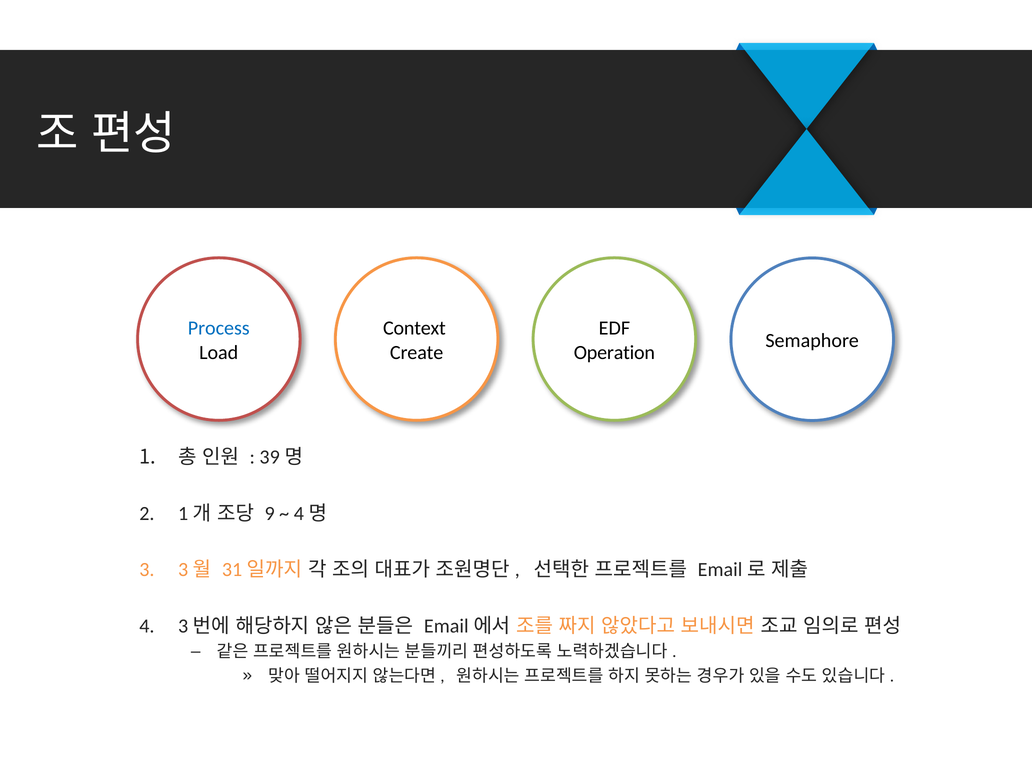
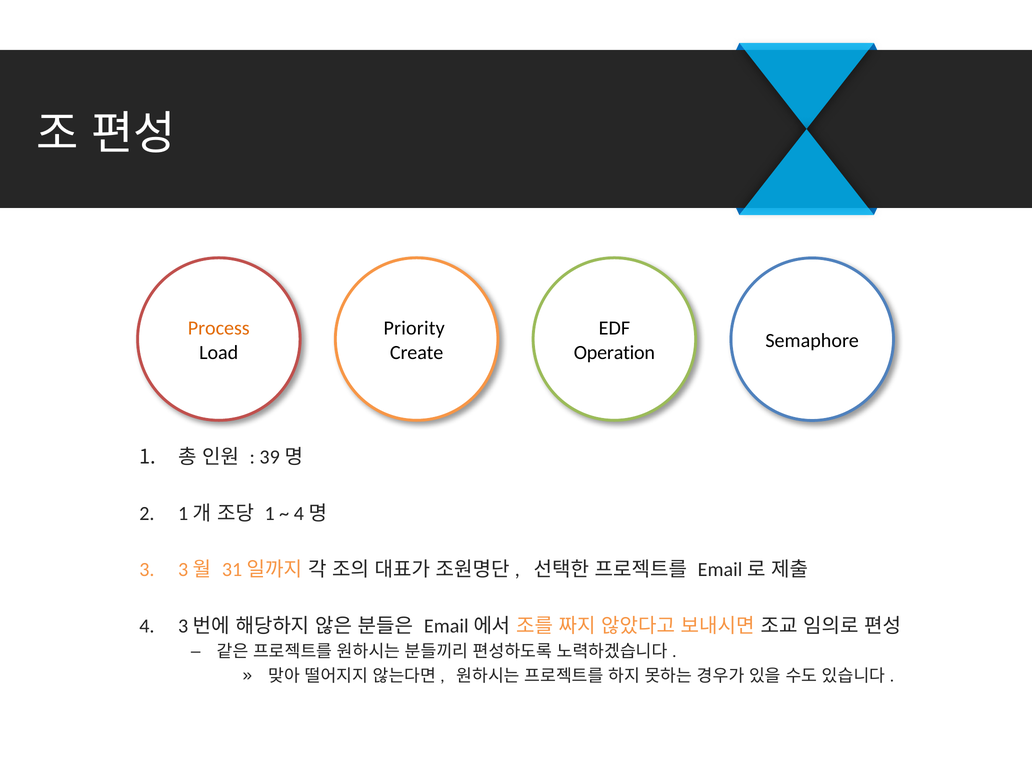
Process colour: blue -> orange
Context: Context -> Priority
9 at (270, 514): 9 -> 1
